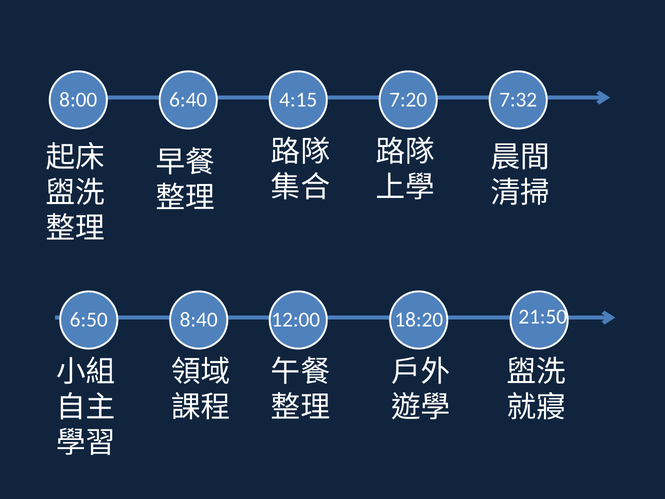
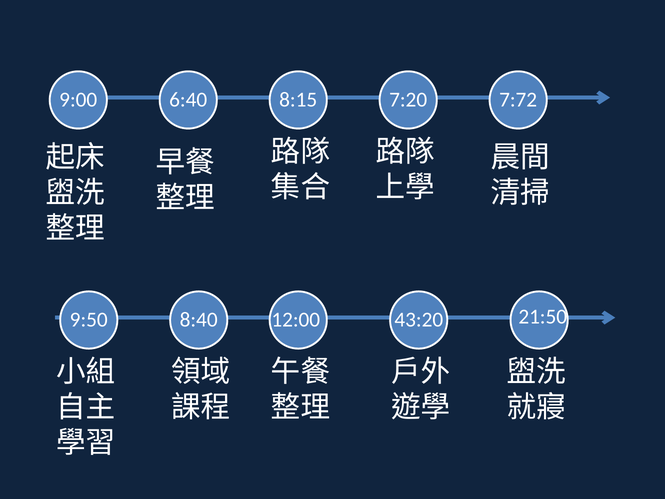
8:00: 8:00 -> 9:00
4:15: 4:15 -> 8:15
7:32: 7:32 -> 7:72
6:50: 6:50 -> 9:50
18:20: 18:20 -> 43:20
